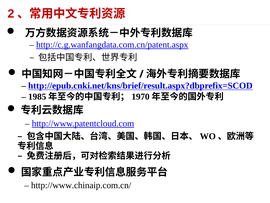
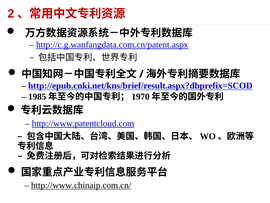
http://www.chinaip.com.cn/ underline: none -> present
